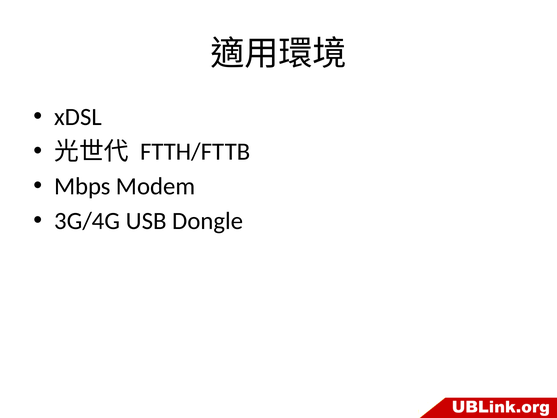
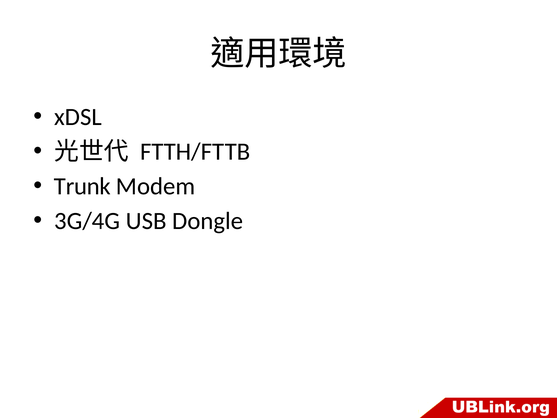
Mbps: Mbps -> Trunk
